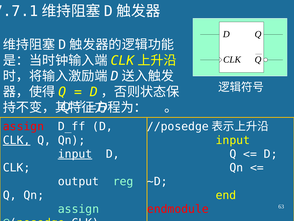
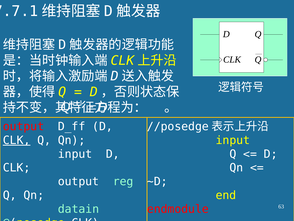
assign at (23, 126): assign -> output
input at (75, 154) underline: present -> none
assign at (78, 209): assign -> datain
